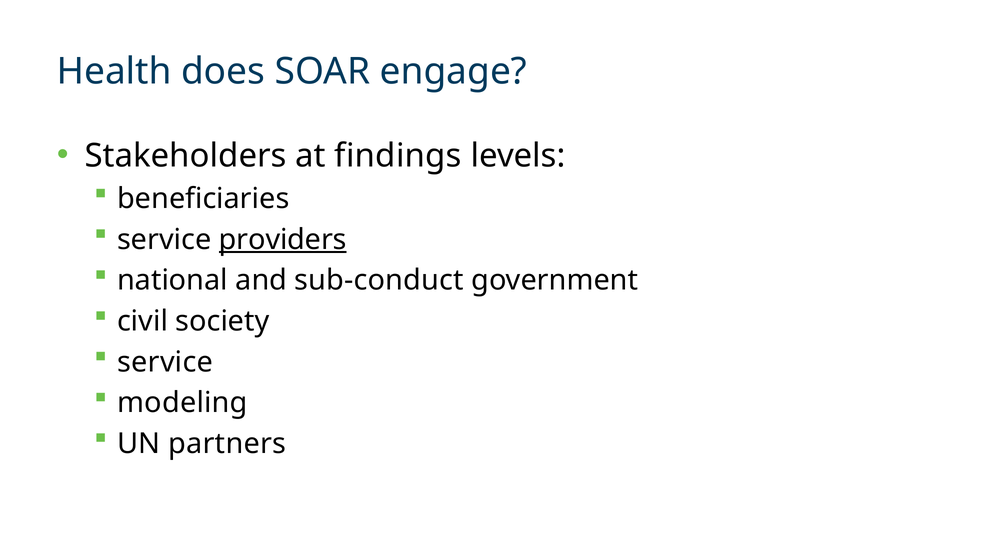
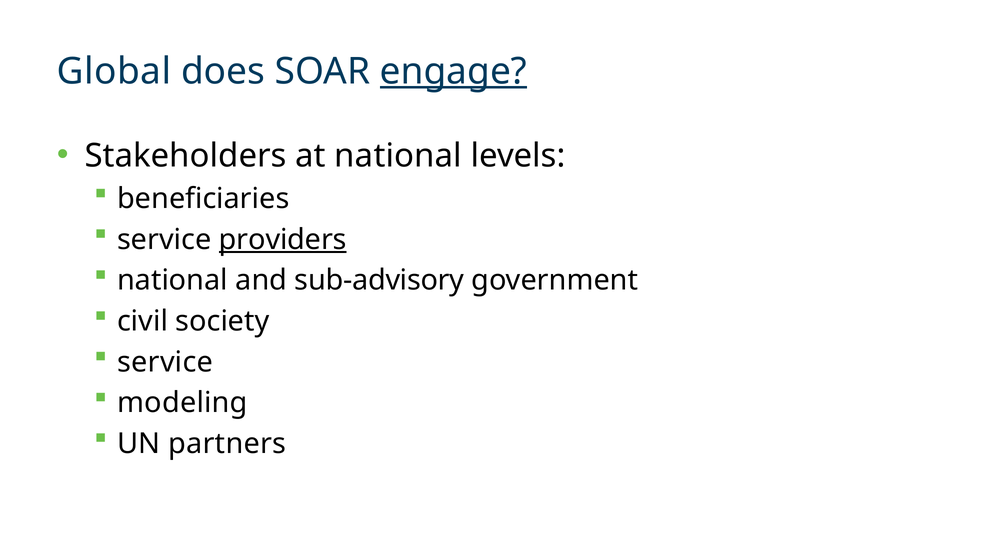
Health: Health -> Global
engage underline: none -> present
at findings: findings -> national
sub-conduct: sub-conduct -> sub-advisory
